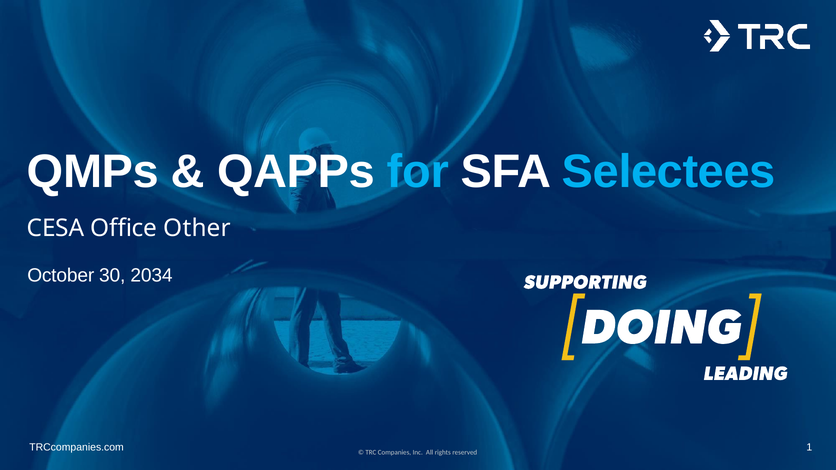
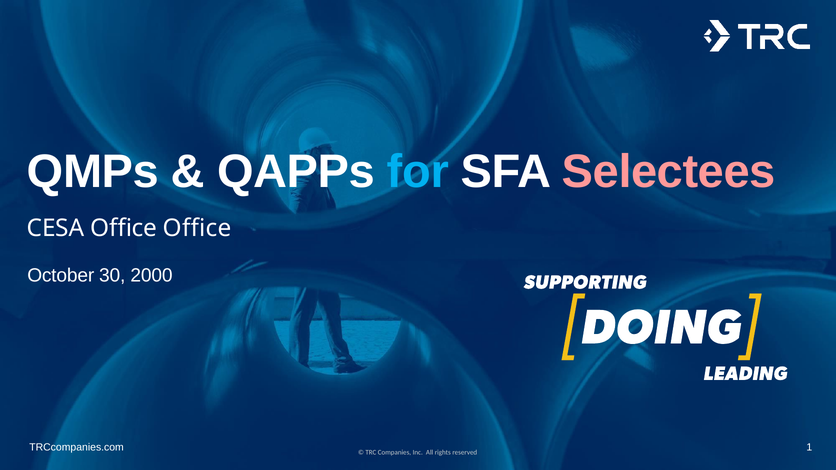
Selectees colour: light blue -> pink
Office Other: Other -> Office
2034: 2034 -> 2000
